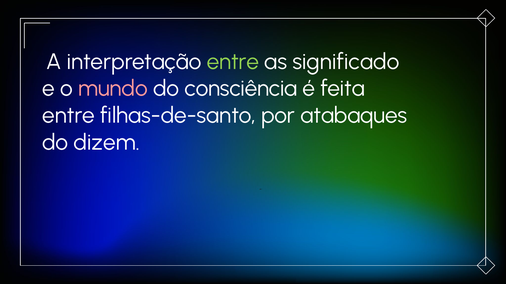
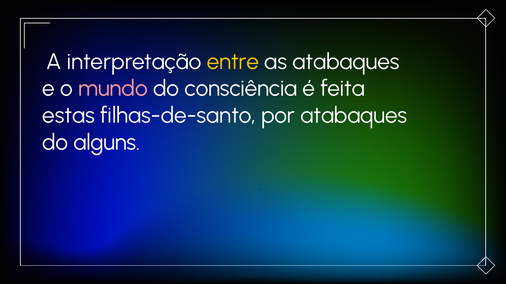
entre at (233, 62) colour: light green -> yellow
as significado: significado -> atabaques
entre at (69, 116): entre -> estas
dizem: dizem -> alguns
